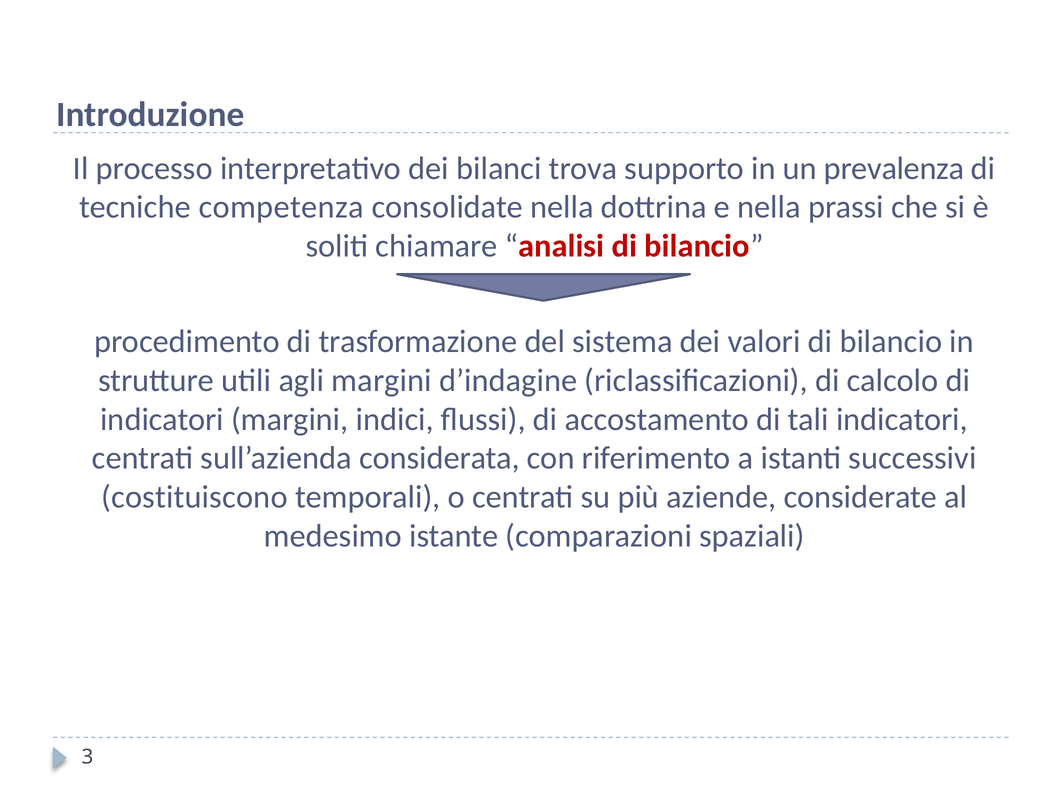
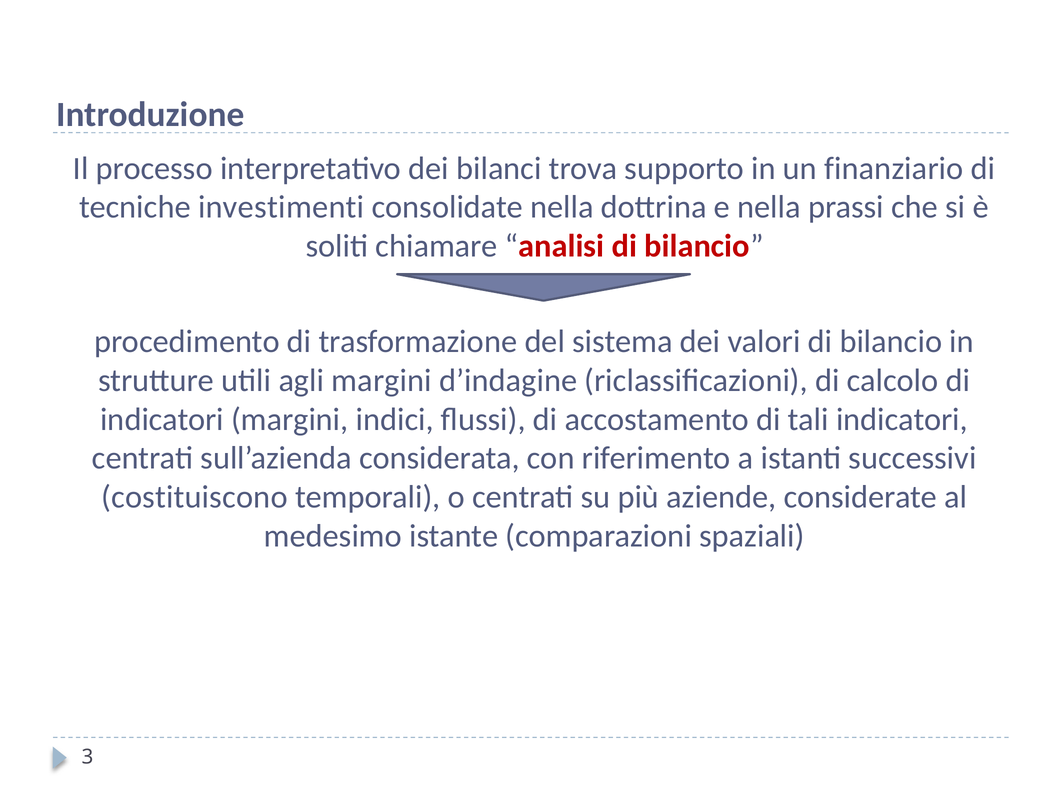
prevalenza: prevalenza -> finanziario
competenza: competenza -> investimenti
